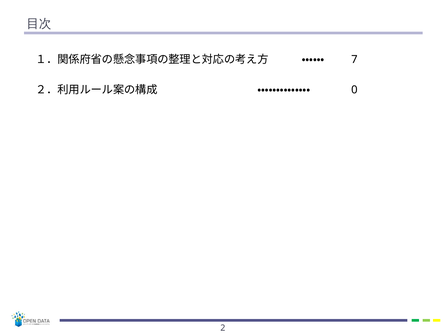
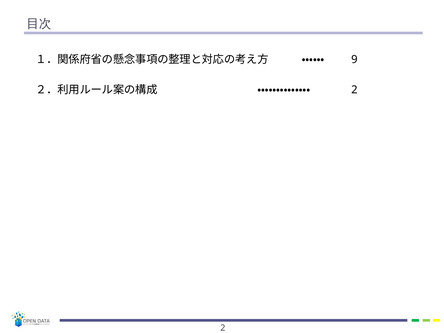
7: 7 -> 9
0 at (354, 90): 0 -> 2
